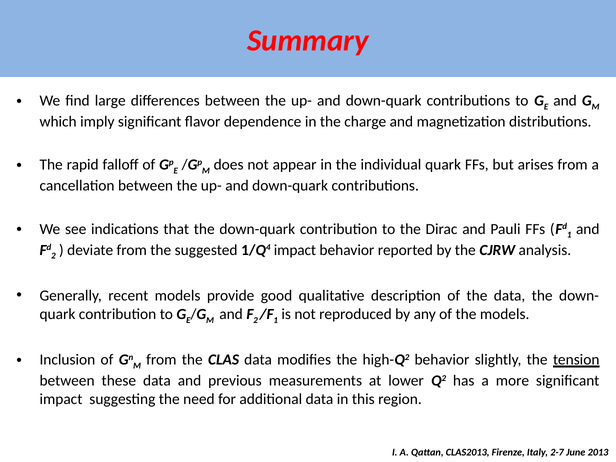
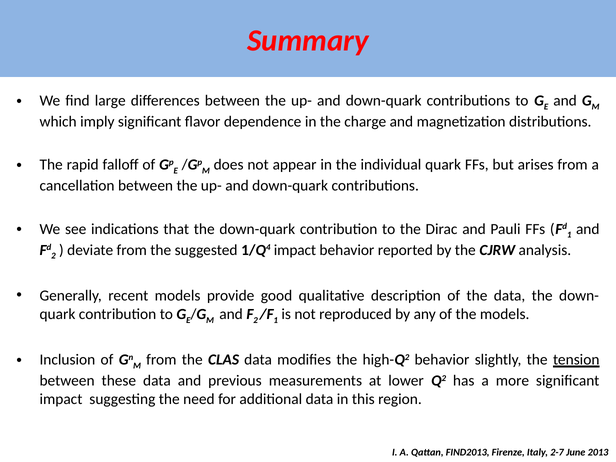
CLAS2013: CLAS2013 -> FIND2013
